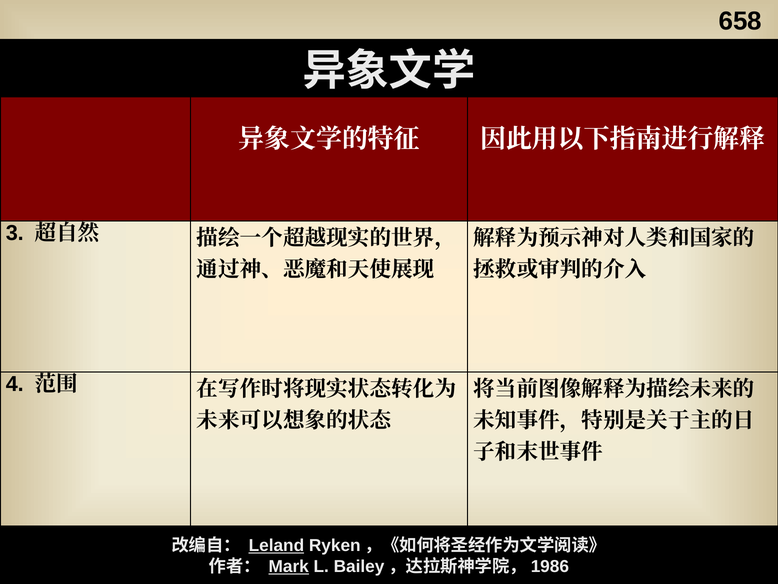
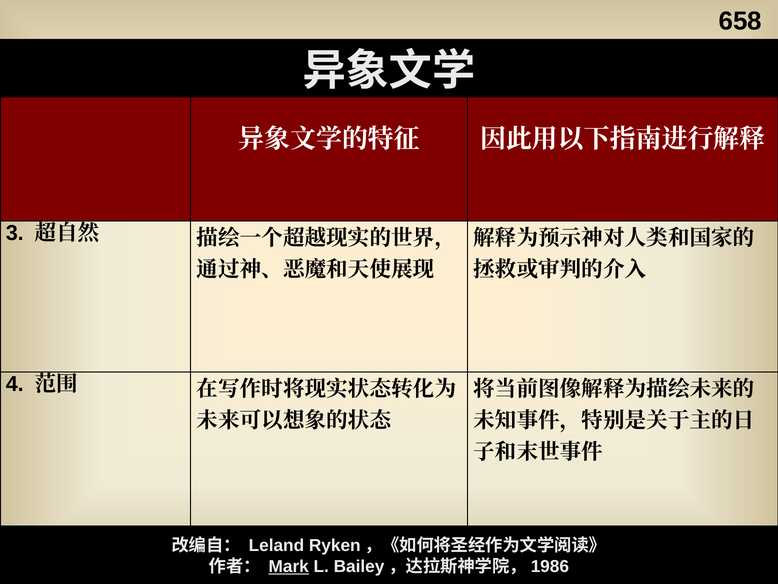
Leland underline: present -> none
